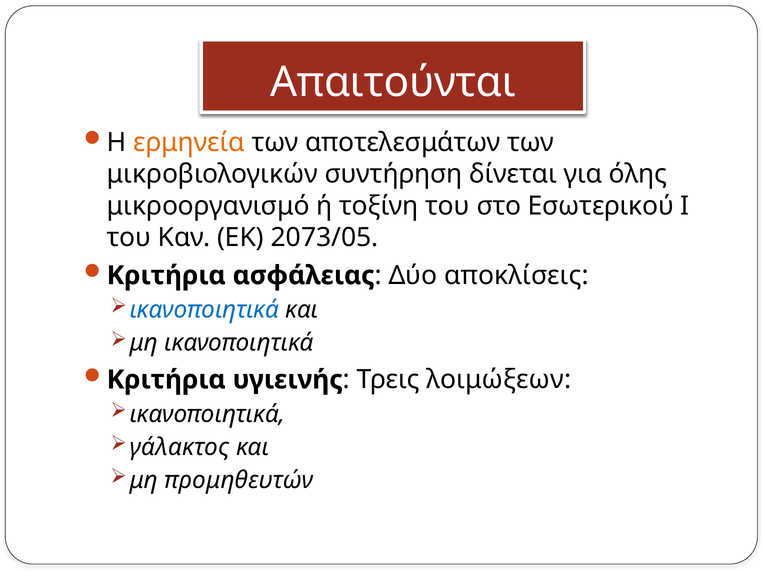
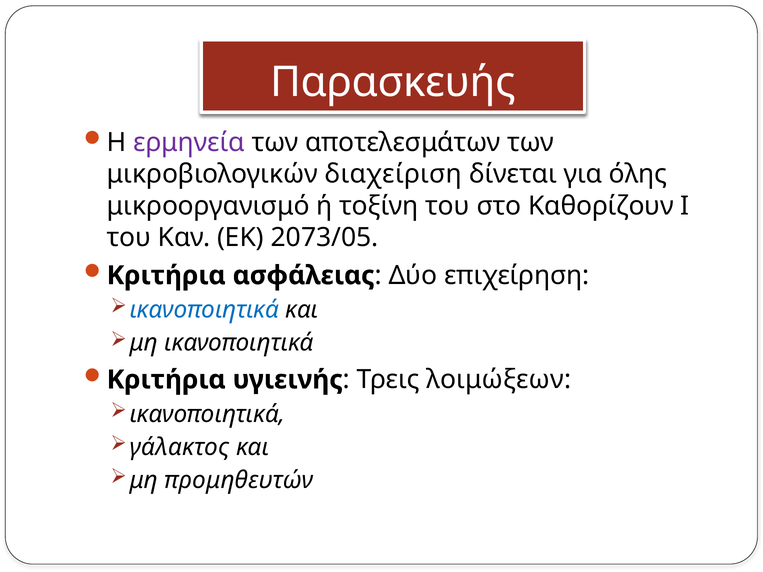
Απαιτούνται: Απαιτούνται -> Παρασκευής
ερμηνεία colour: orange -> purple
συντήρηση: συντήρηση -> διαχείριση
Εσωτερικού: Εσωτερικού -> Καθορίζουν
αποκλίσεις: αποκλίσεις -> επιχείρηση
